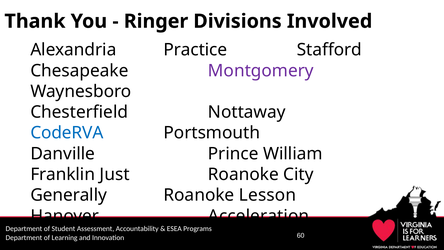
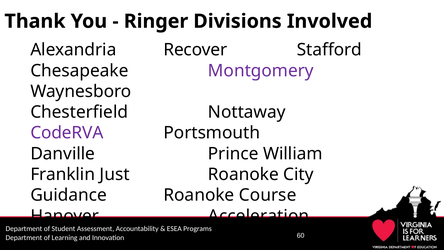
Practice: Practice -> Recover
CodeRVA colour: blue -> purple
Generally: Generally -> Guidance
Lesson: Lesson -> Course
